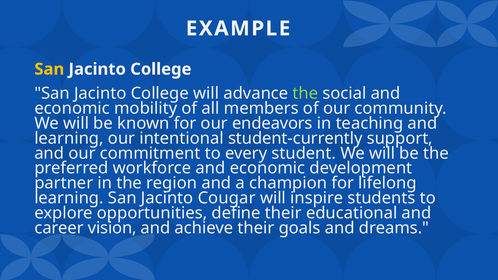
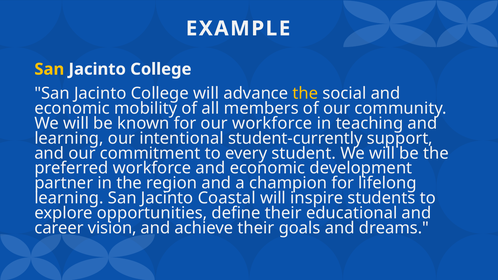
the at (305, 93) colour: light green -> yellow
our endeavors: endeavors -> workforce
Cougar: Cougar -> Coastal
